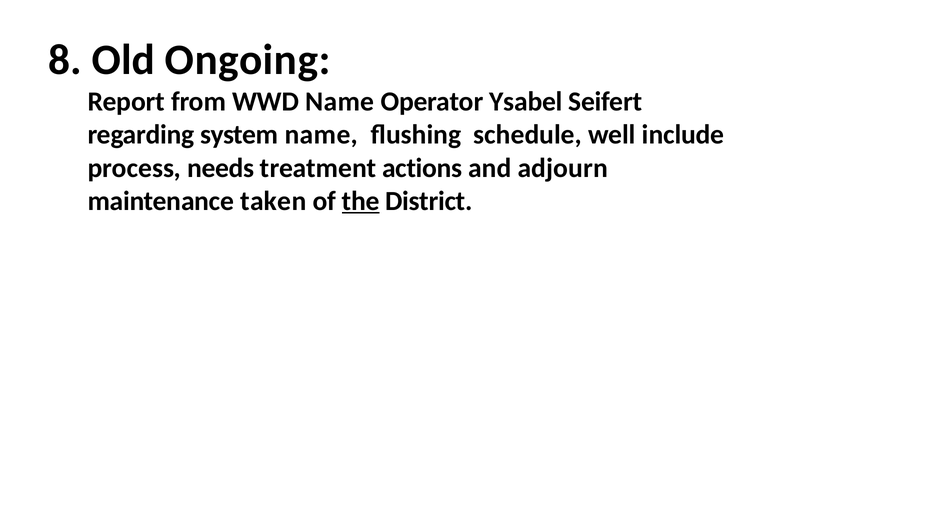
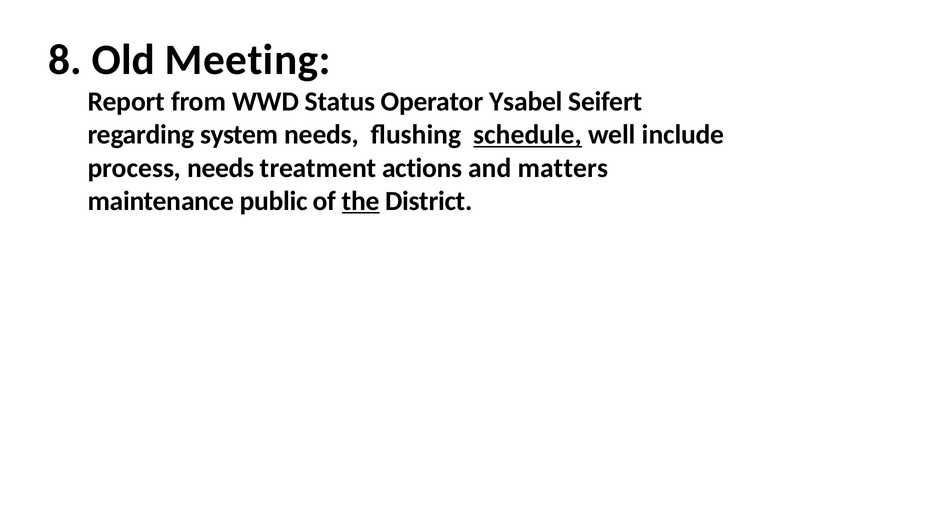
Ongoing: Ongoing -> Meeting
WWD Name: Name -> Status
system name: name -> needs
schedule underline: none -> present
adjourn: adjourn -> matters
taken: taken -> public
